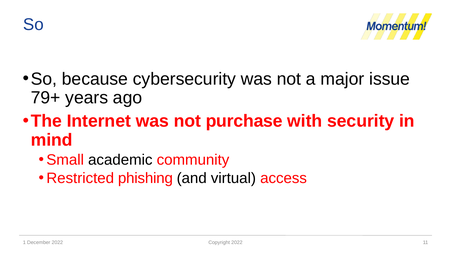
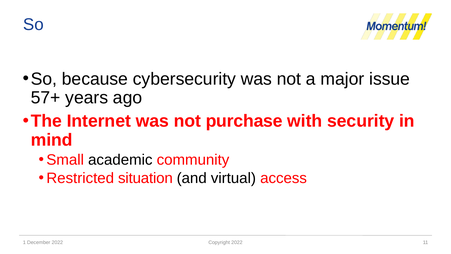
79+: 79+ -> 57+
phishing: phishing -> situation
